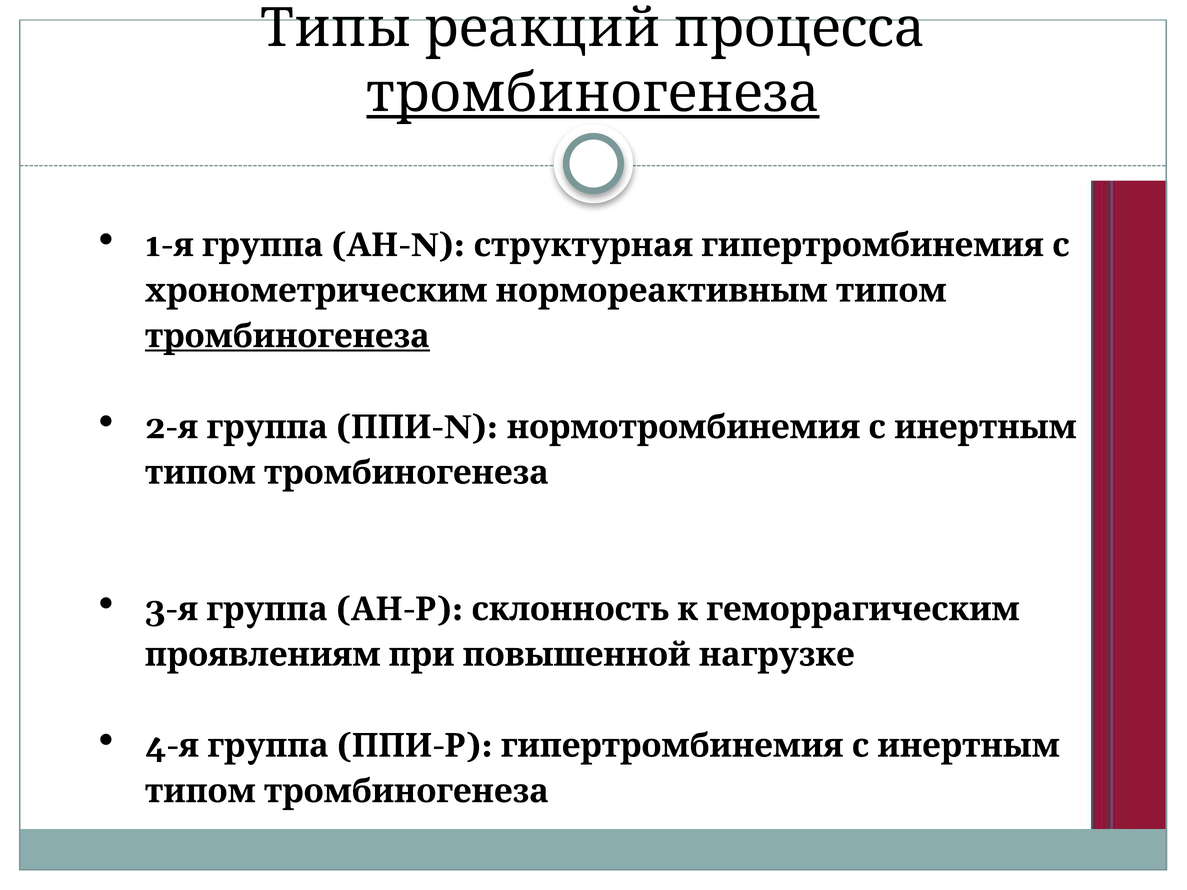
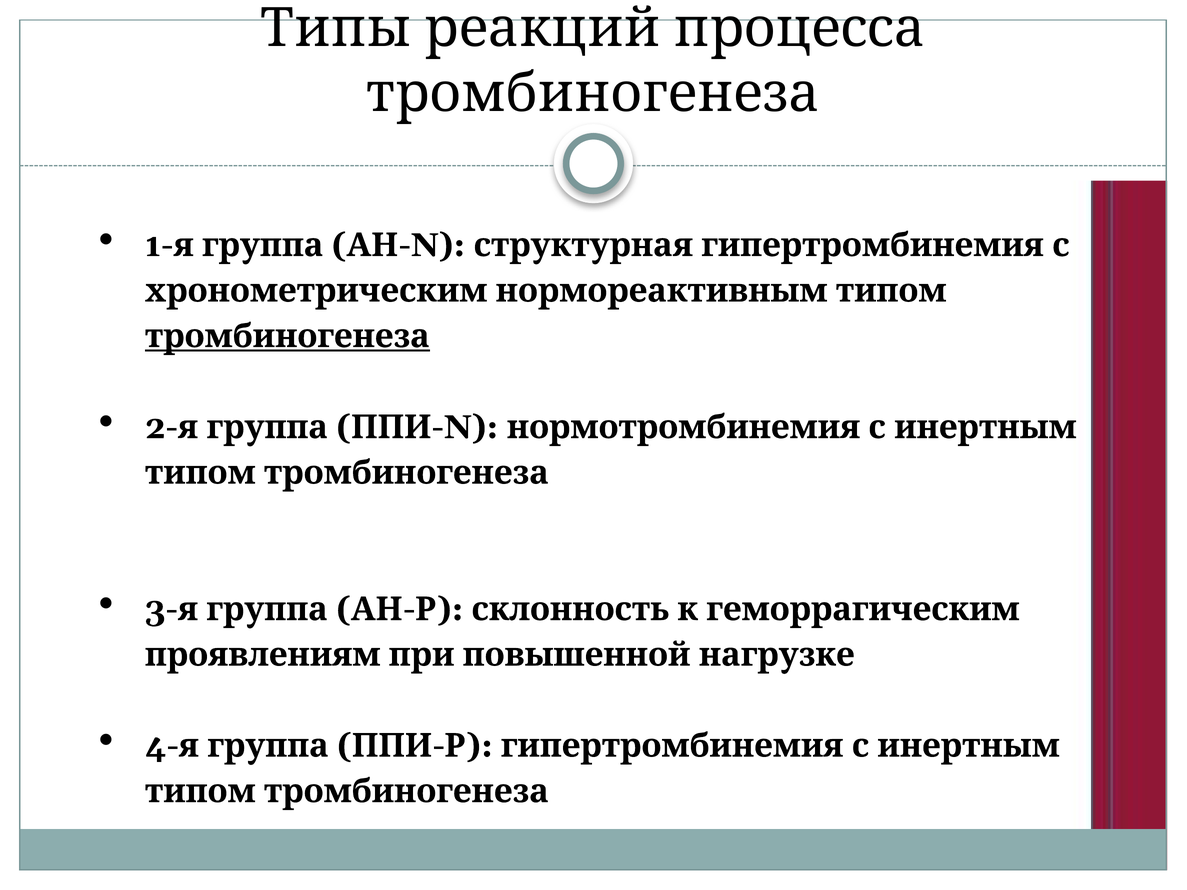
тромбиногенеза at (593, 93) underline: present -> none
